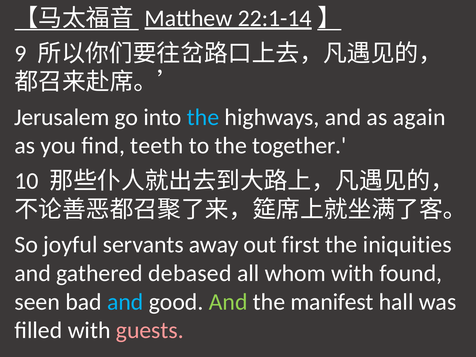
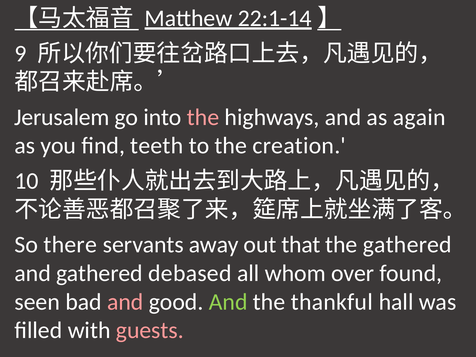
the at (203, 117) colour: light blue -> pink
together: together -> creation
joyful: joyful -> there
first: first -> that
the iniquities: iniquities -> gathered
whom with: with -> over
and at (125, 302) colour: light blue -> pink
manifest: manifest -> thankful
